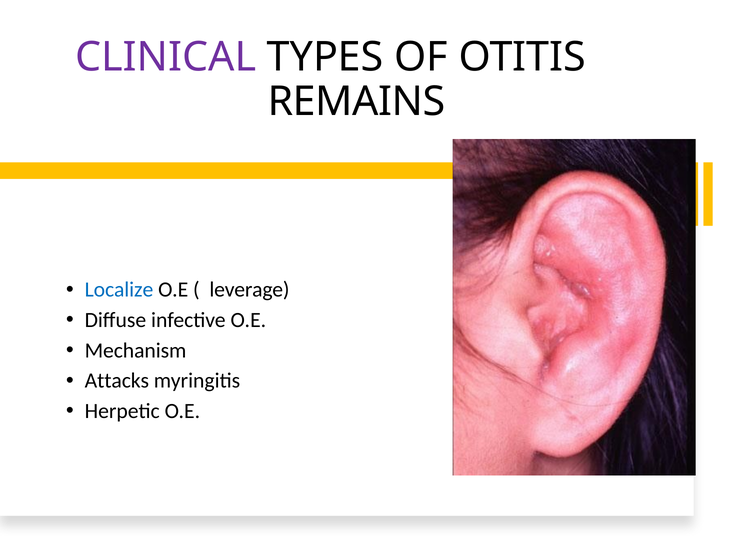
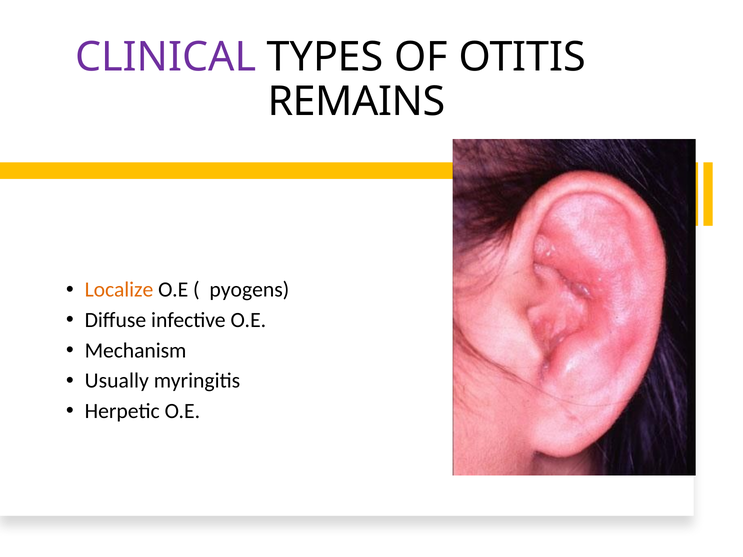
Localize colour: blue -> orange
leverage: leverage -> pyogens
Attacks: Attacks -> Usually
